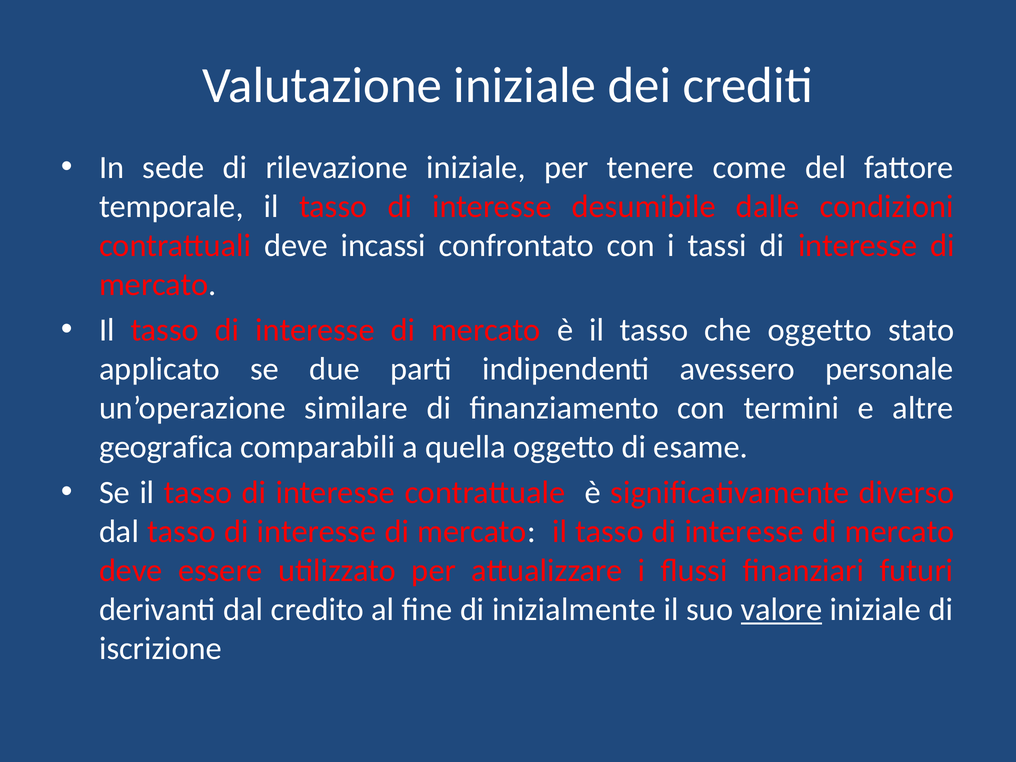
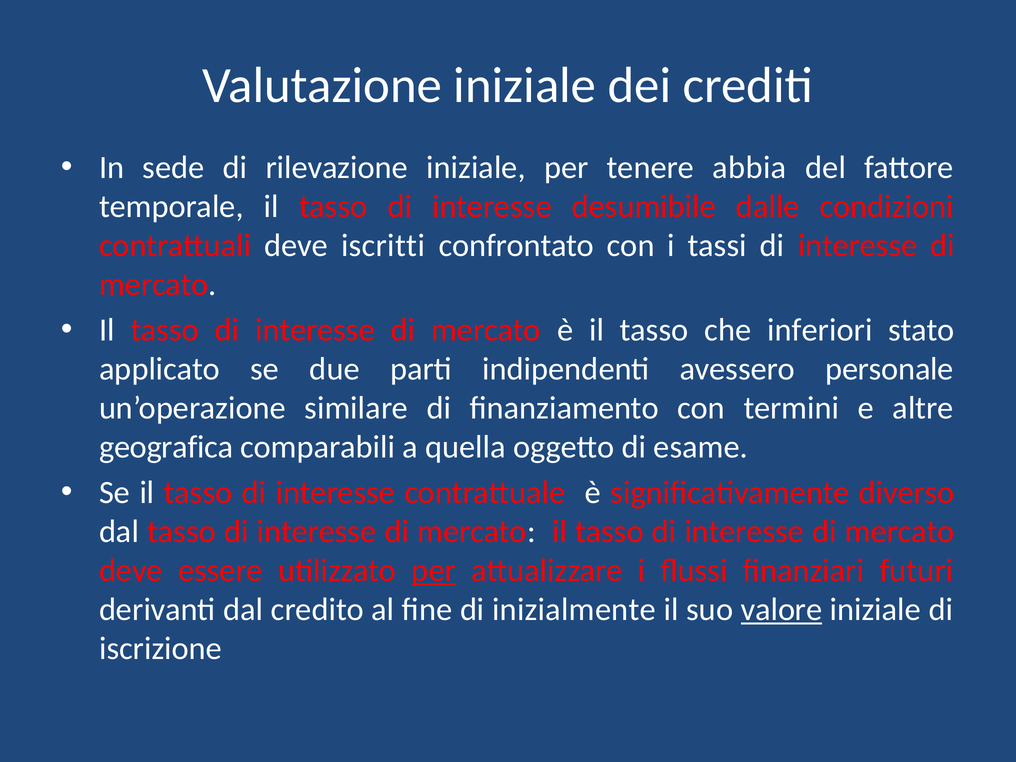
come: come -> abbia
incassi: incassi -> iscritti
che oggetto: oggetto -> inferiori
per at (434, 570) underline: none -> present
